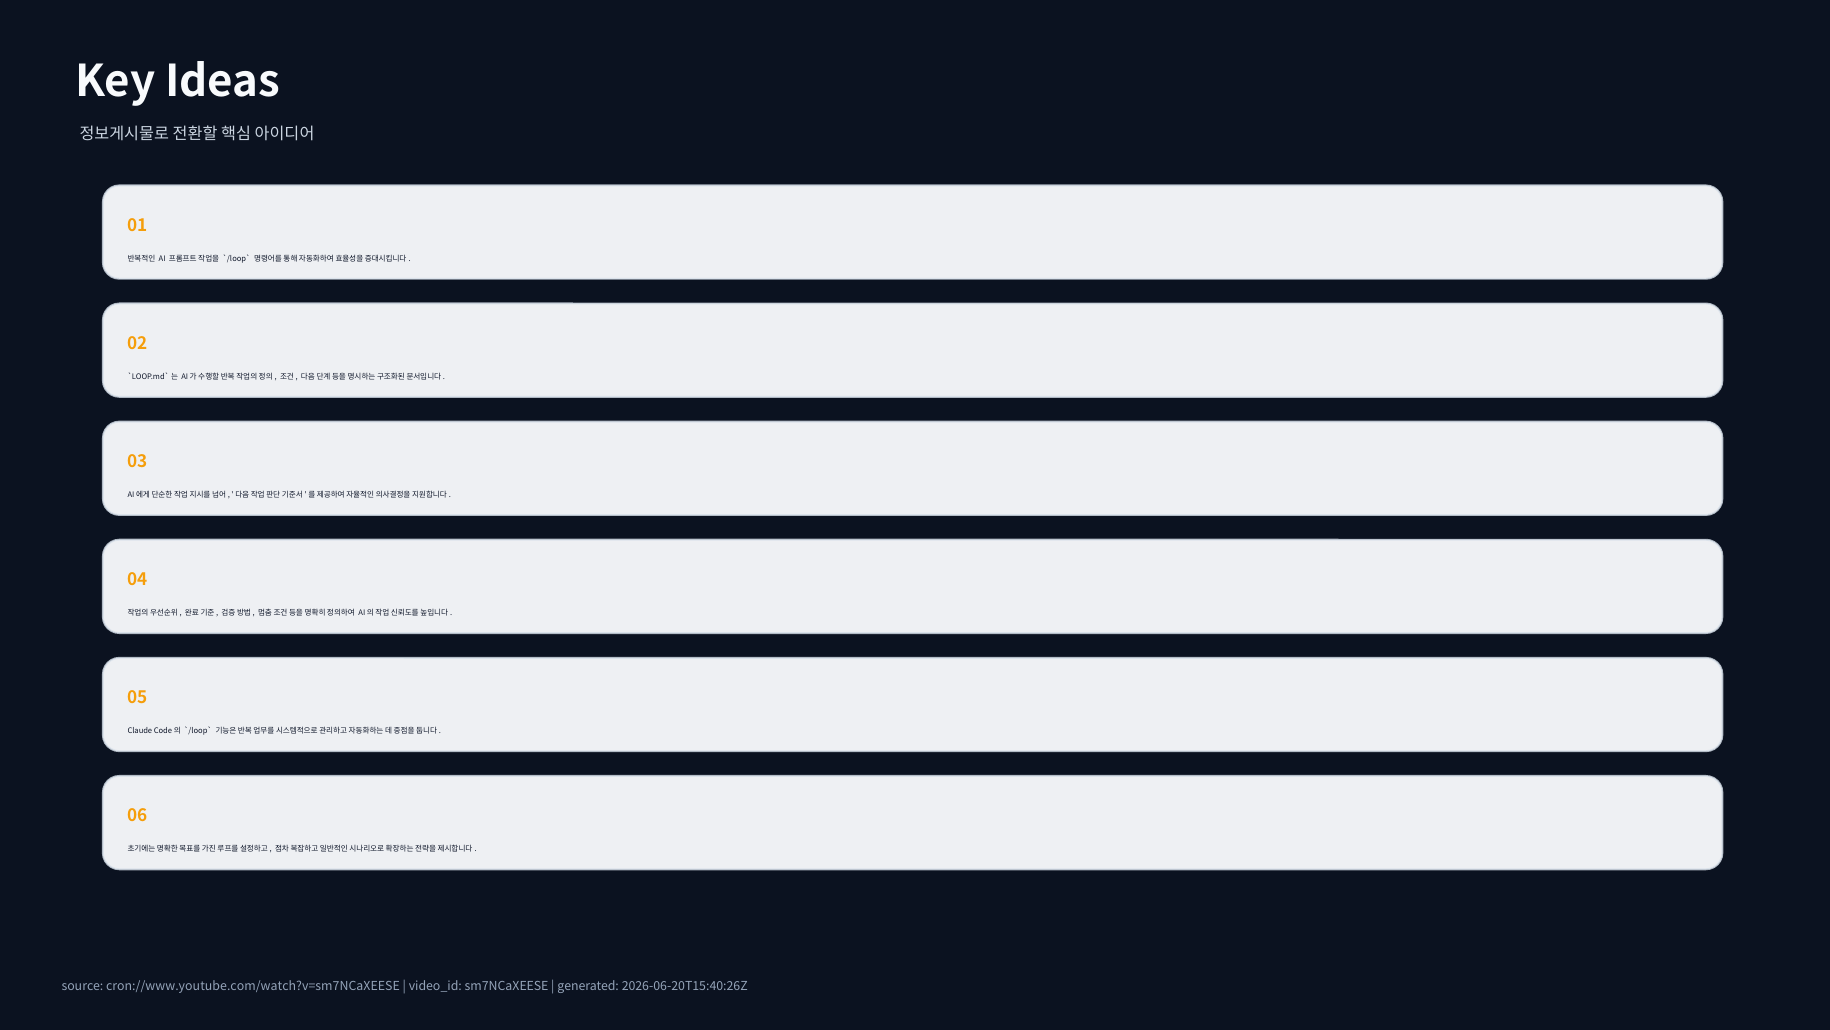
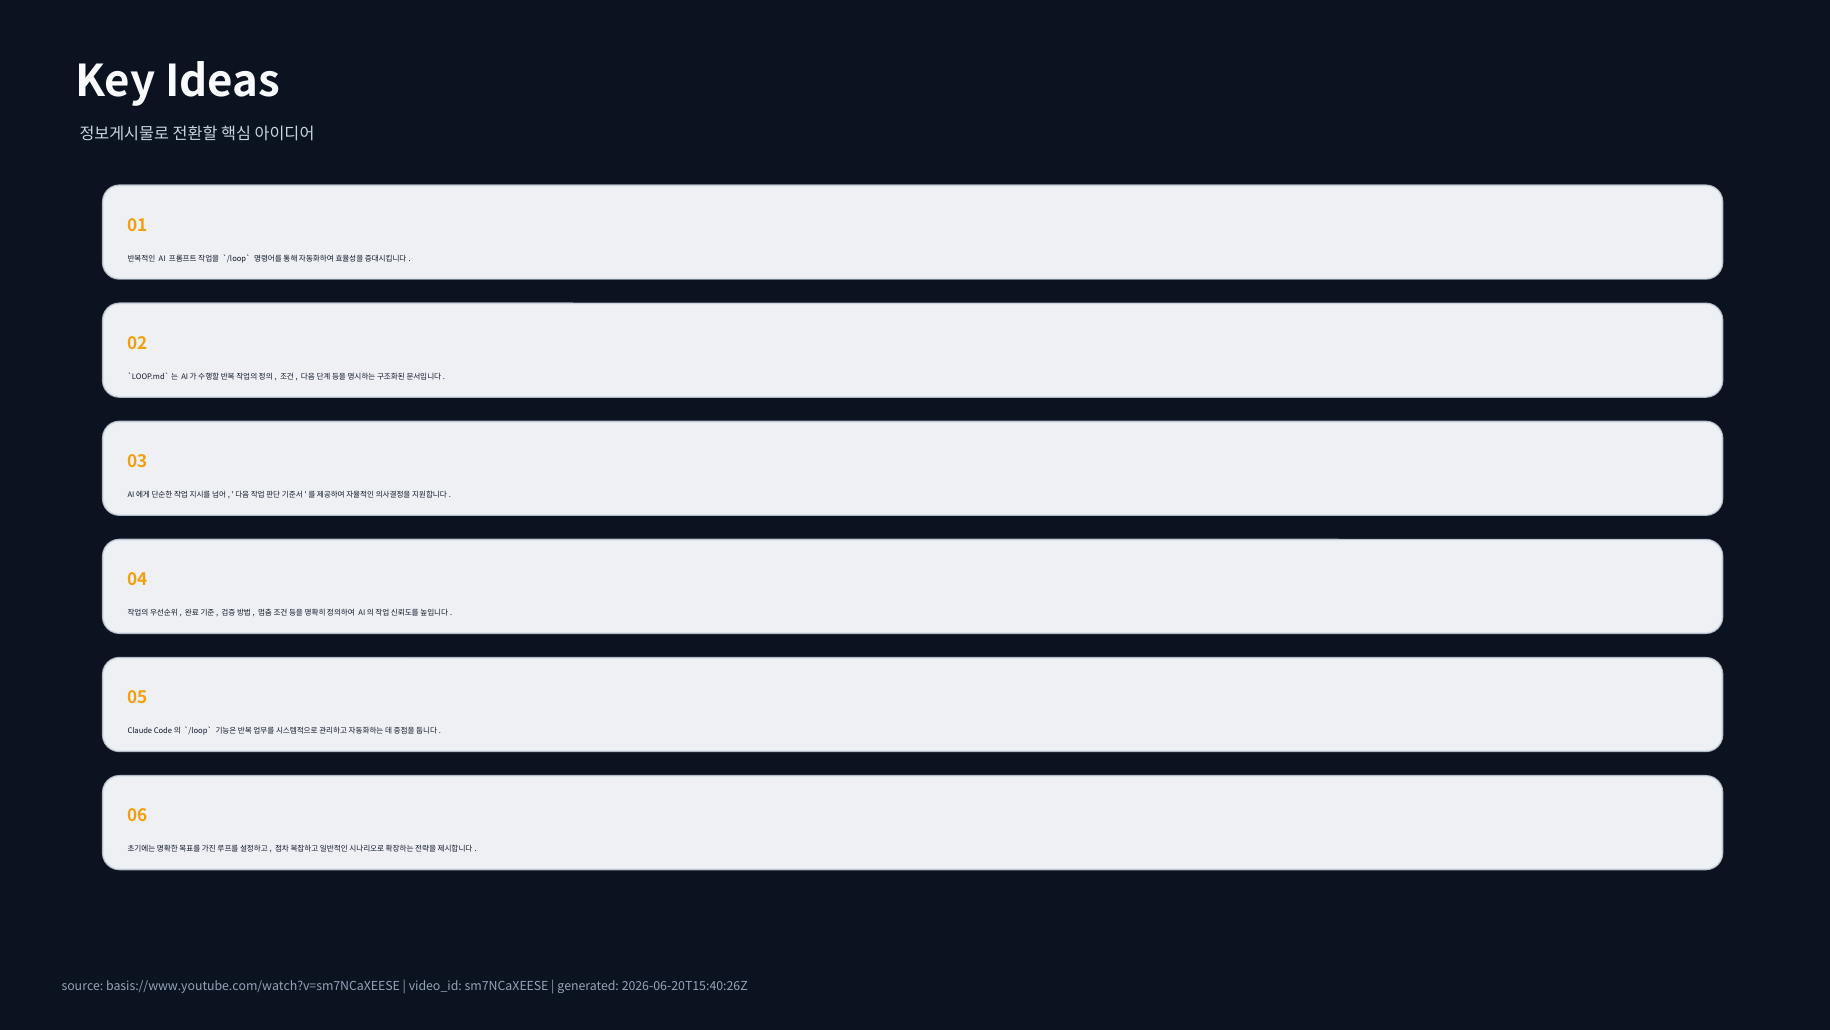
cron://www.youtube.com/watch?v=sm7NCaXEESE: cron://www.youtube.com/watch?v=sm7NCaXEESE -> basis://www.youtube.com/watch?v=sm7NCaXEESE
